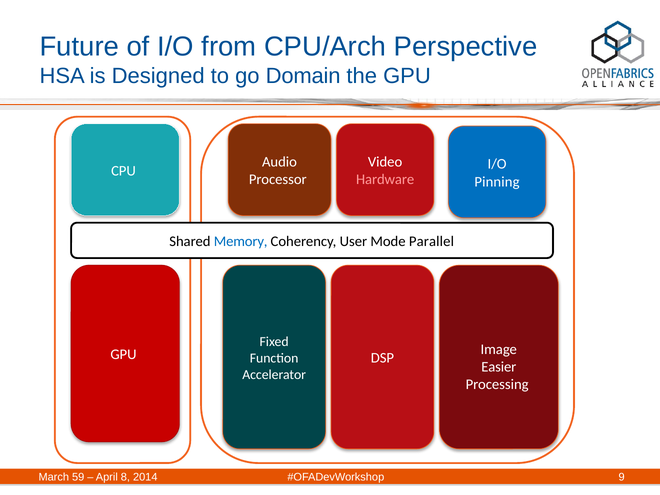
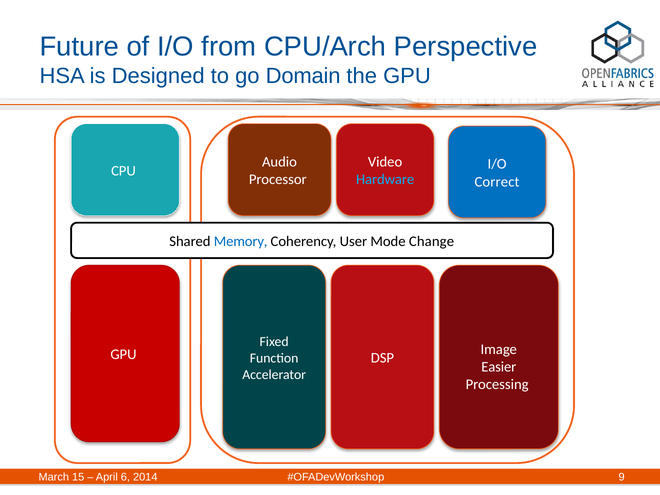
Hardware colour: pink -> light blue
Pinning: Pinning -> Correct
Parallel: Parallel -> Change
59: 59 -> 15
8: 8 -> 6
